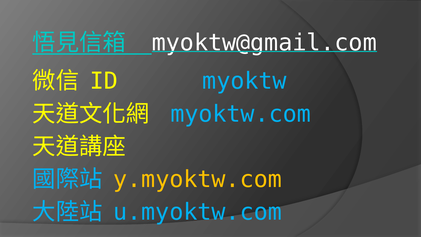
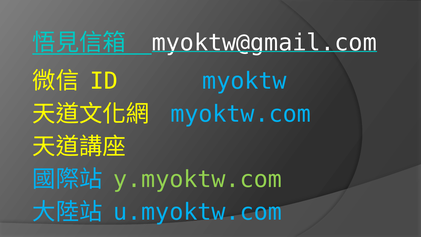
y.myoktw.com colour: yellow -> light green
